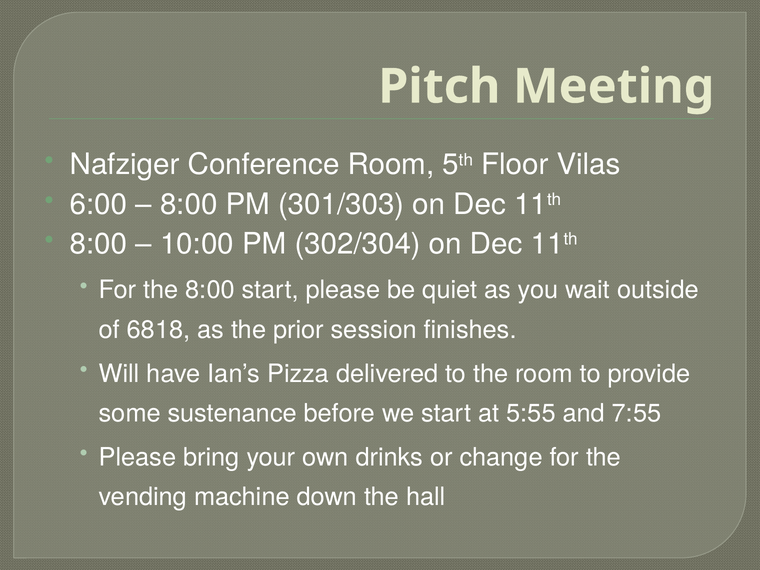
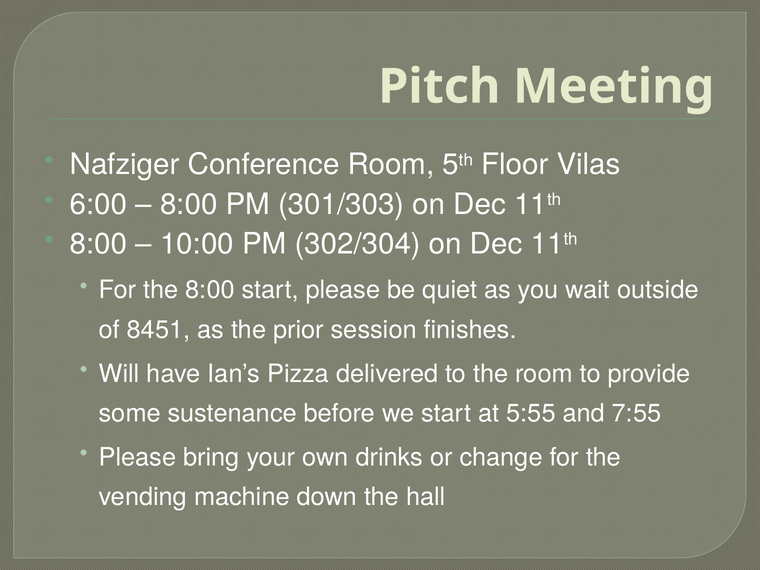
6818: 6818 -> 8451
